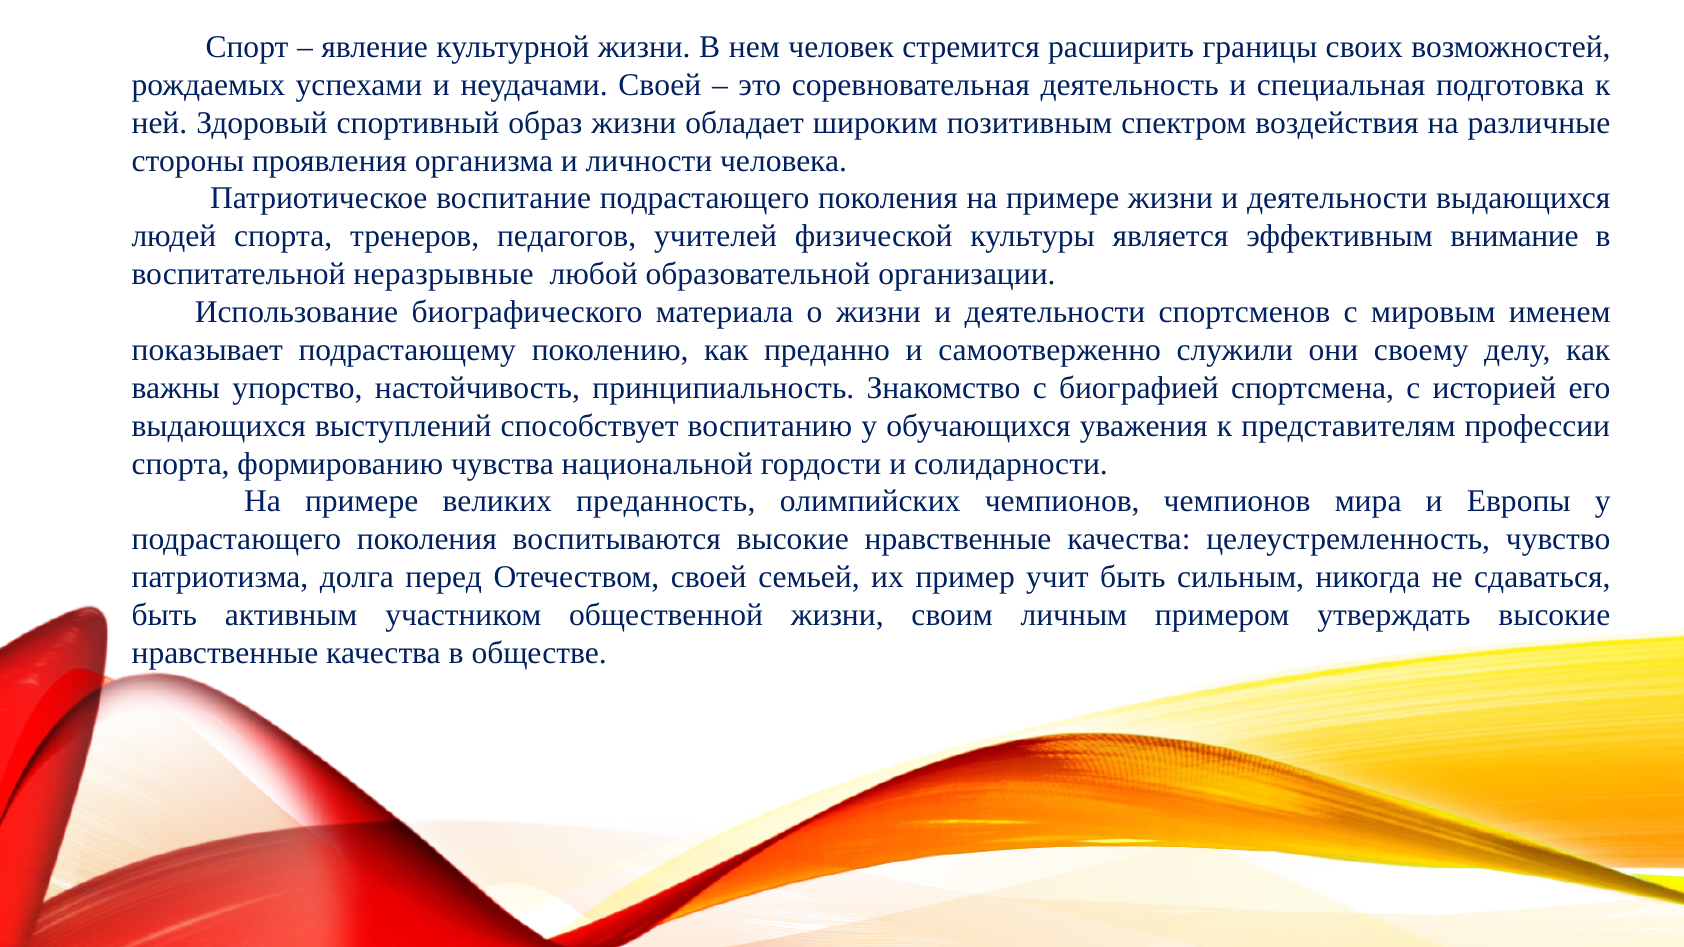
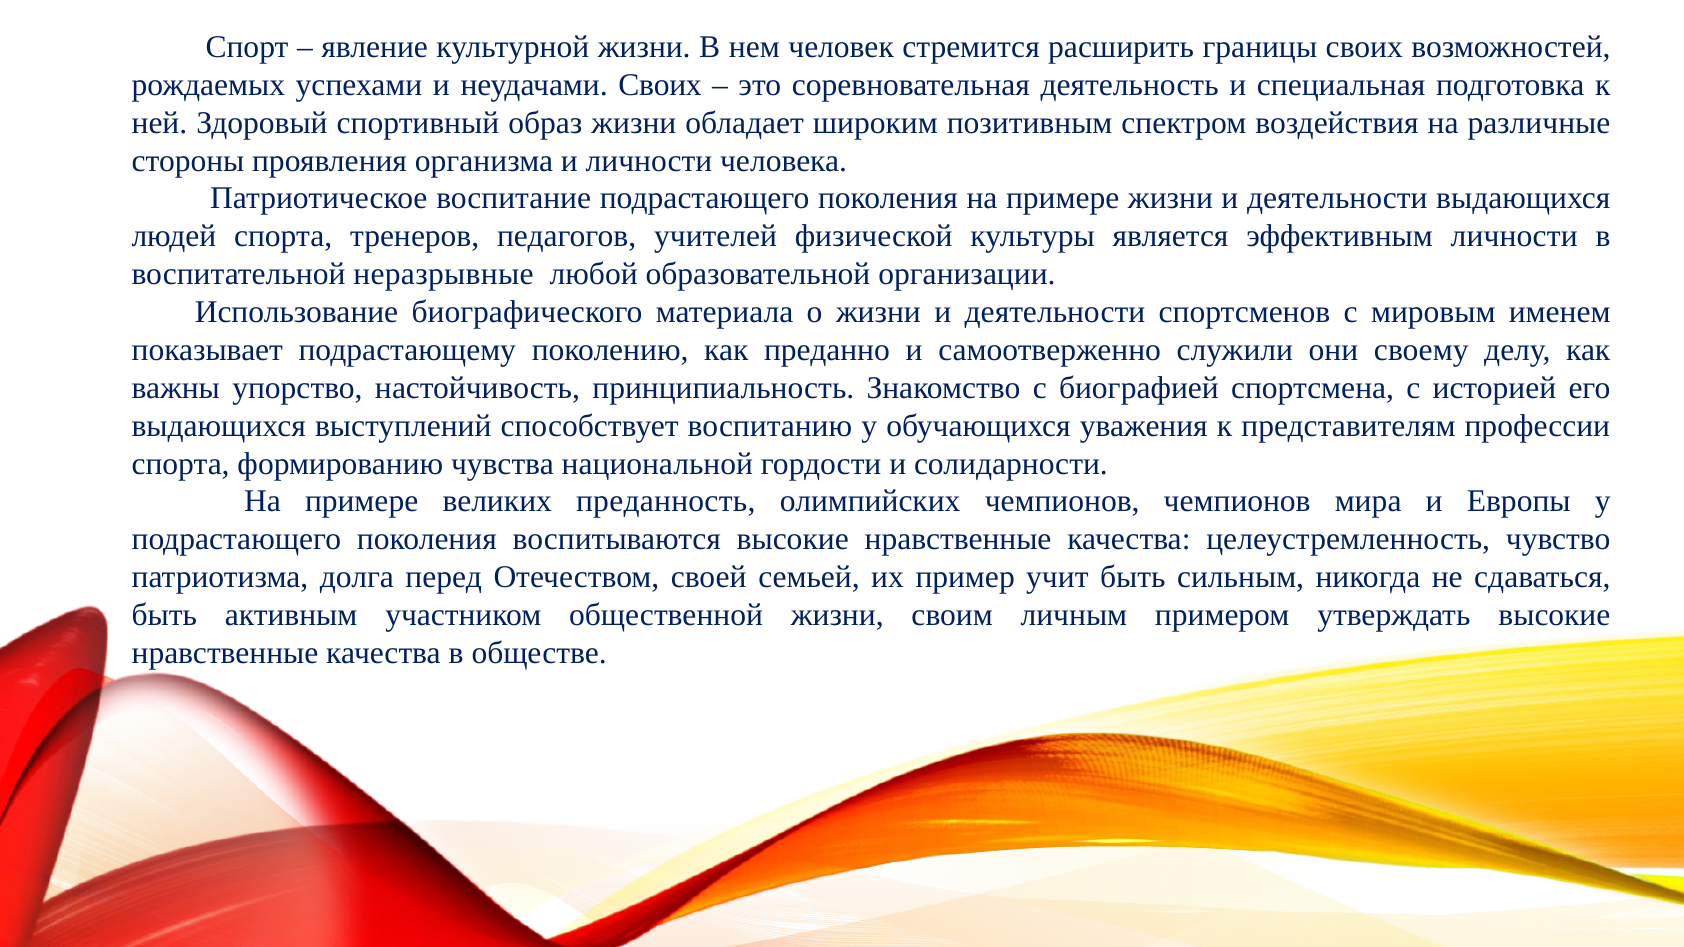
неудачами Своей: Своей -> Своих
эффективным внимание: внимание -> личности
